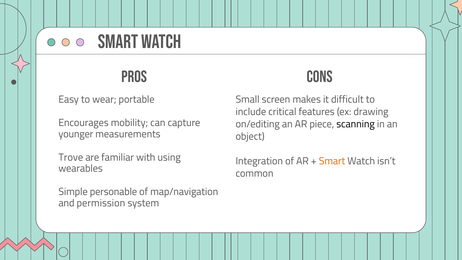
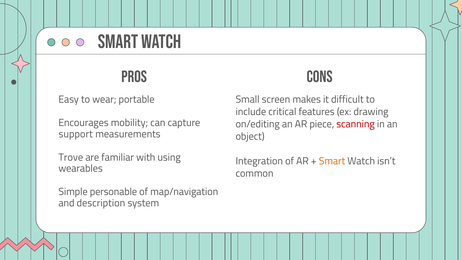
scanning colour: black -> red
younger: younger -> support
permission: permission -> description
